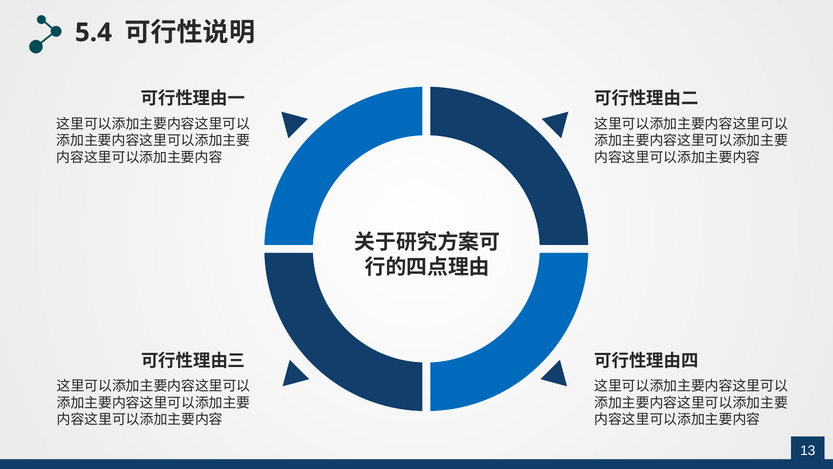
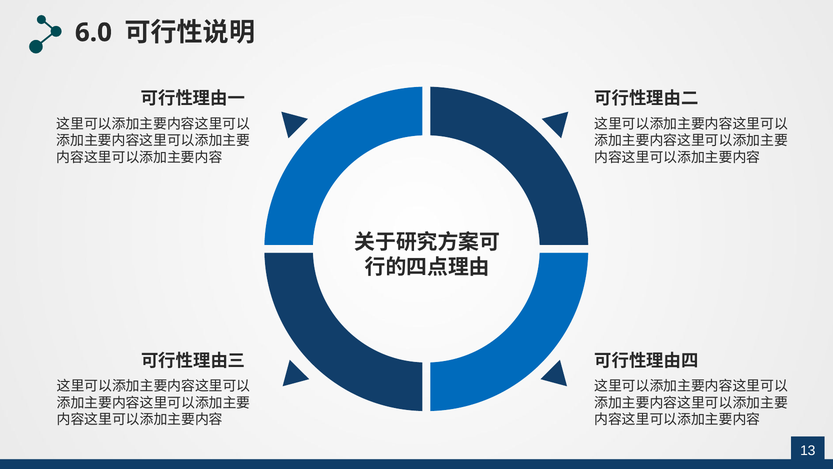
5.4: 5.4 -> 6.0
